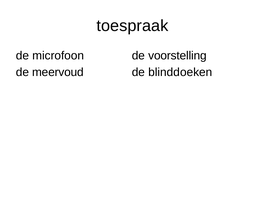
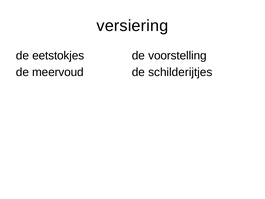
toespraak: toespraak -> versiering
microfoon: microfoon -> eetstokjes
blinddoeken: blinddoeken -> schilderijtjes
